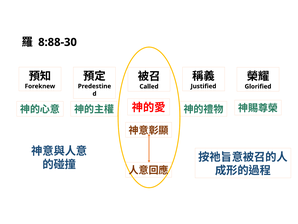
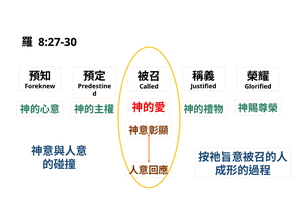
8:88-30: 8:88-30 -> 8:27-30
